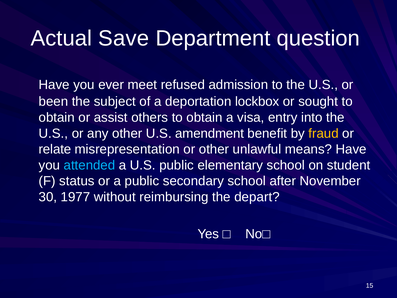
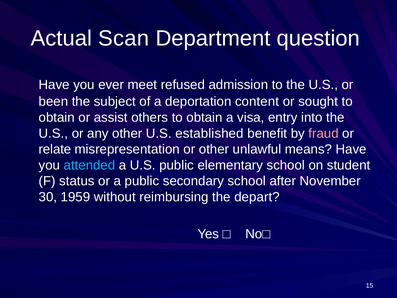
Save: Save -> Scan
lockbox: lockbox -> content
amendment: amendment -> established
fraud colour: yellow -> pink
1977: 1977 -> 1959
